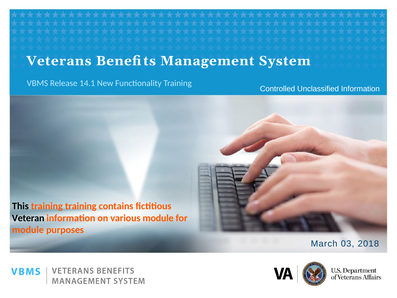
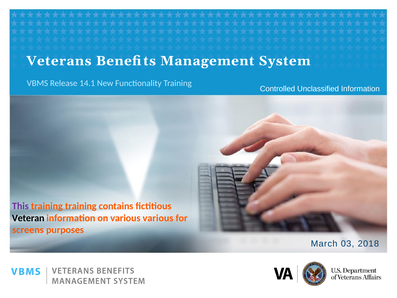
This colour: black -> purple
various module: module -> various
module at (28, 230): module -> screens
